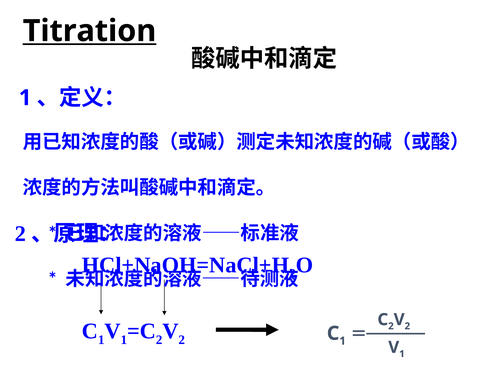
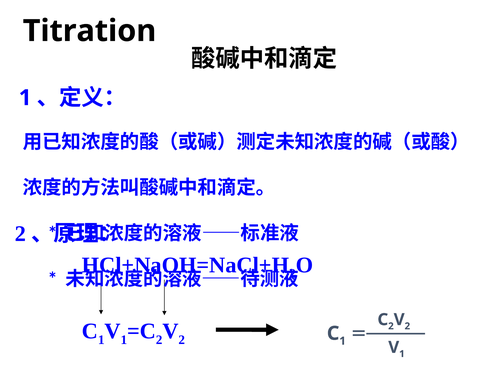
Titration underline: present -> none
